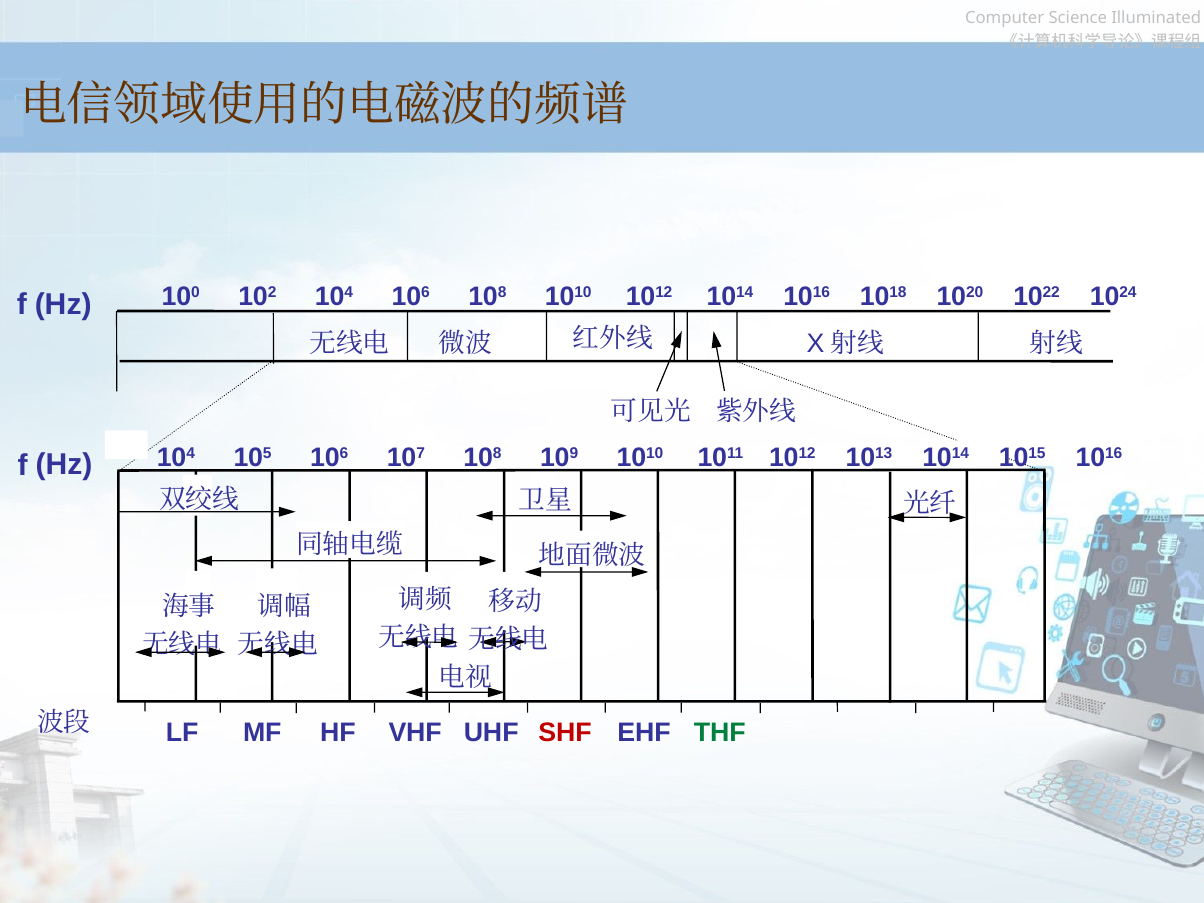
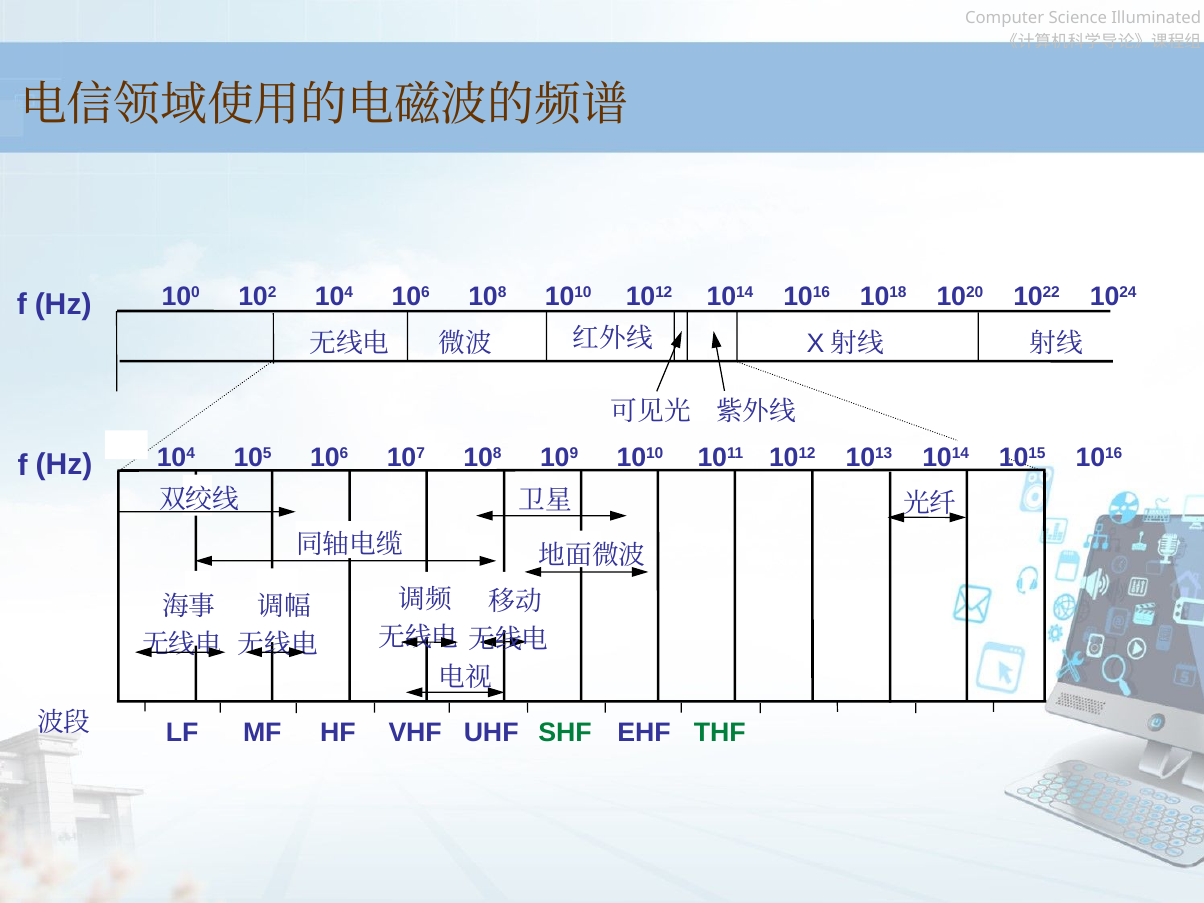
SHF colour: red -> green
